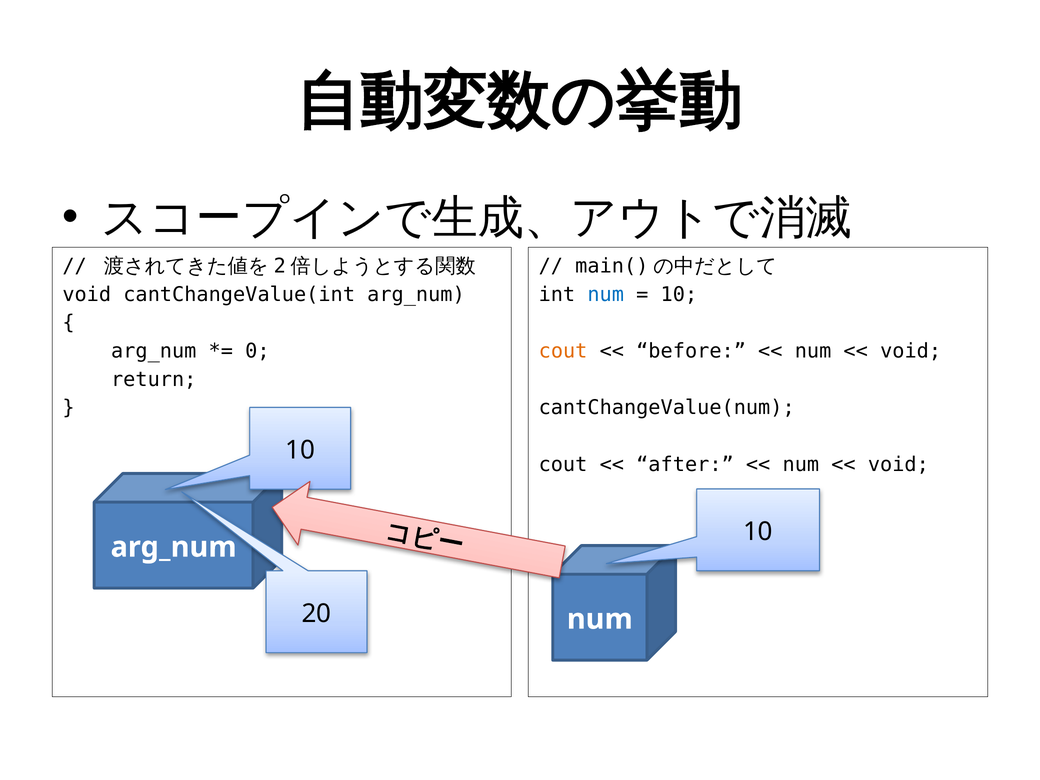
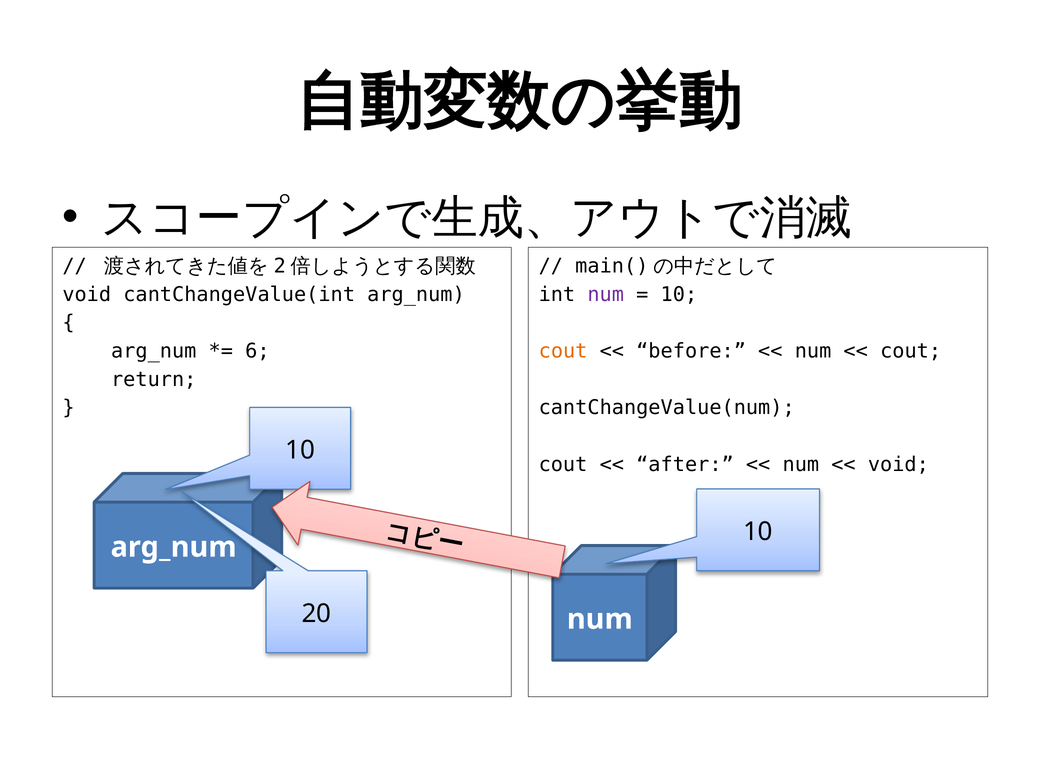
num at (606, 294) colour: blue -> purple
0: 0 -> 6
void at (911, 351): void -> cout
